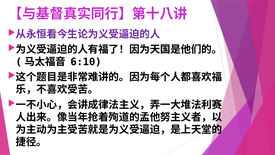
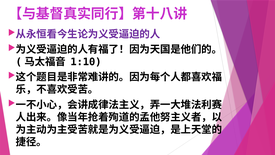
6:10: 6:10 -> 1:10
